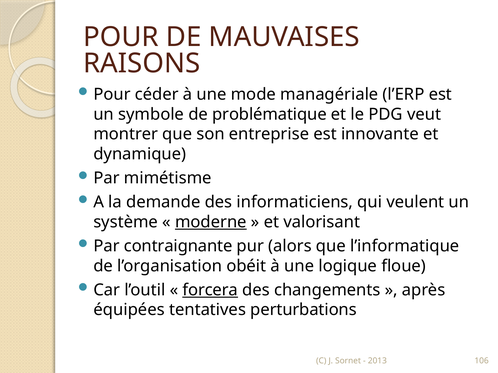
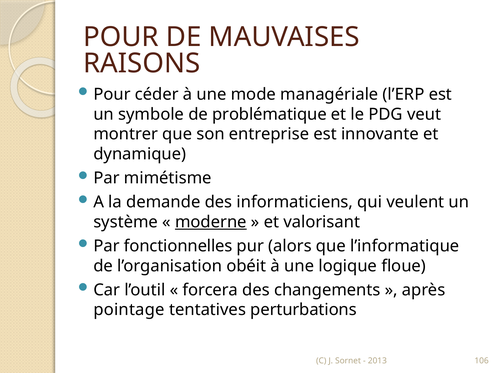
contraignante: contraignante -> fonctionnelles
forcera underline: present -> none
équipées: équipées -> pointage
